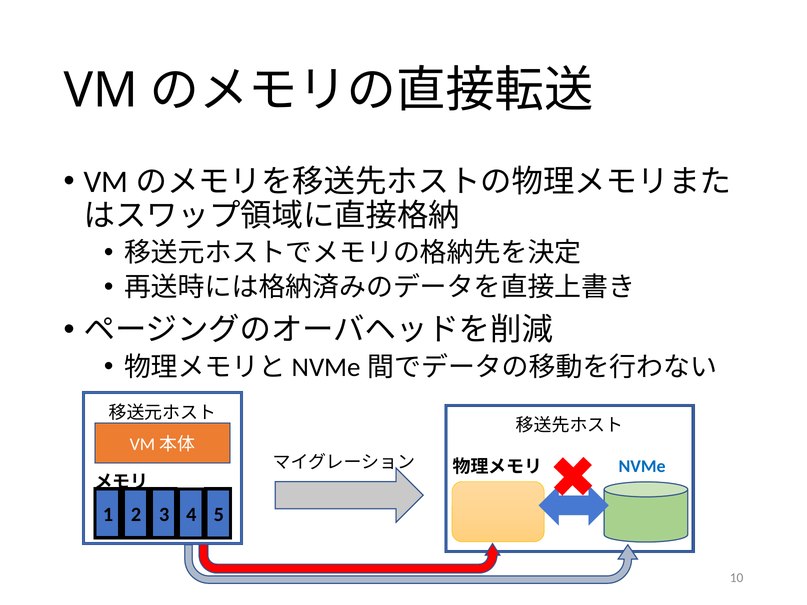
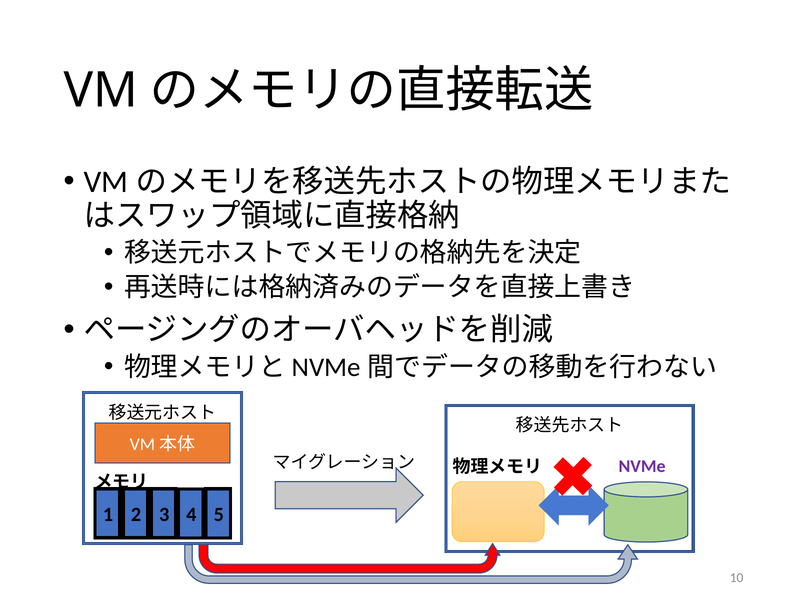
NVMe colour: blue -> purple
